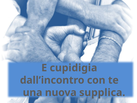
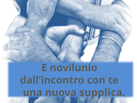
cupidigia: cupidigia -> novilunio
